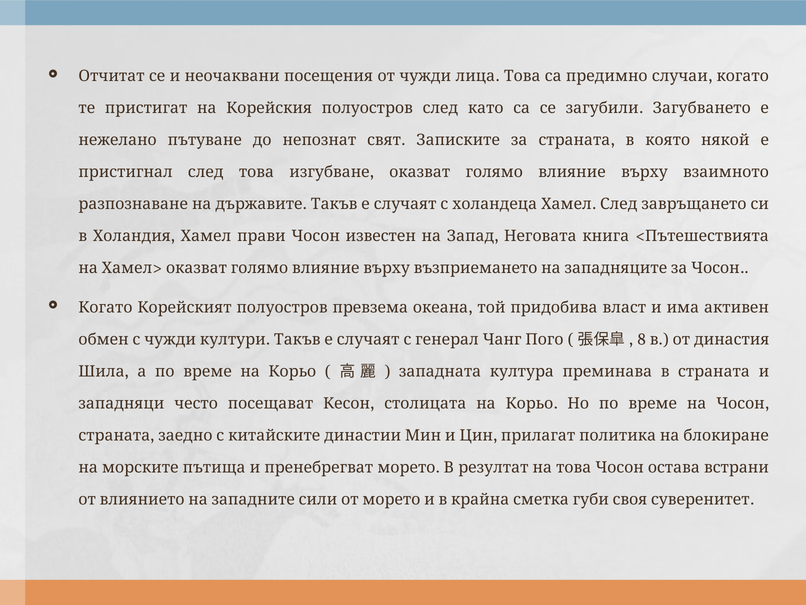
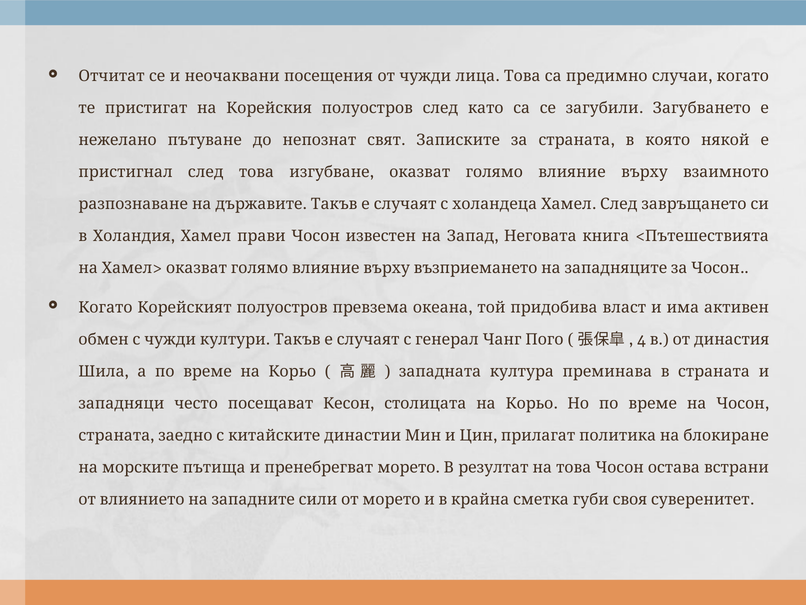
8: 8 -> 4
